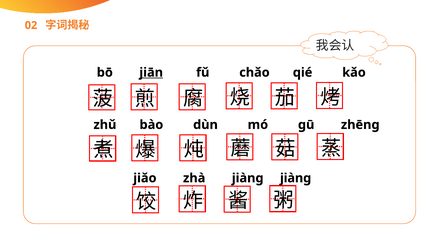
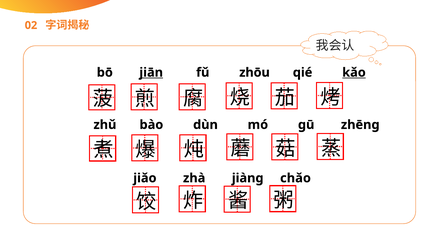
chǎo: chǎo -> zhōu
kǎo underline: none -> present
jiàng jiàng: jiàng -> chǎo
